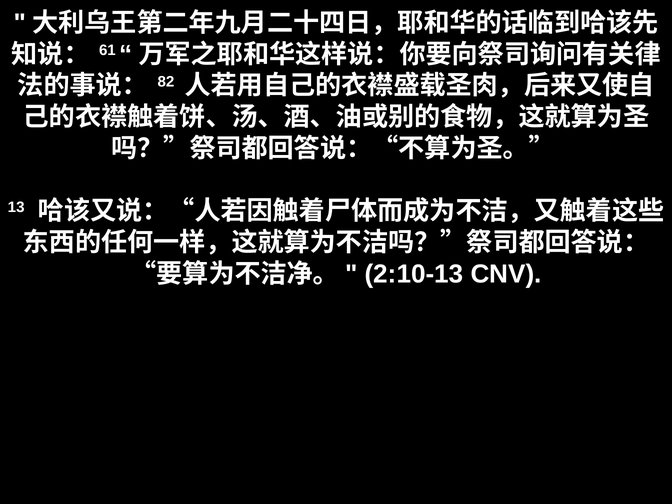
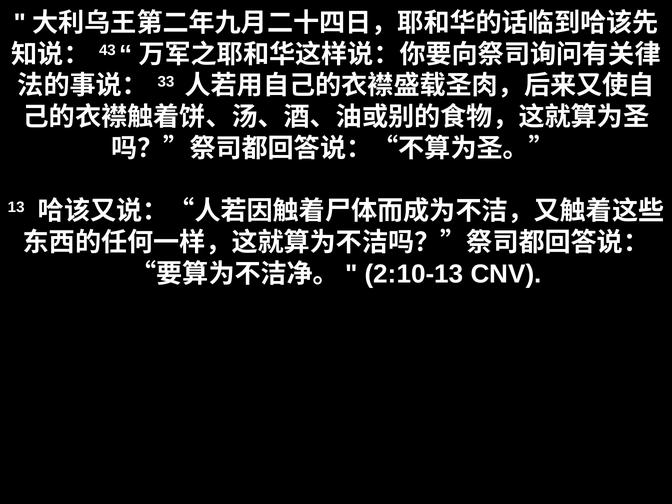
61: 61 -> 43
82: 82 -> 33
